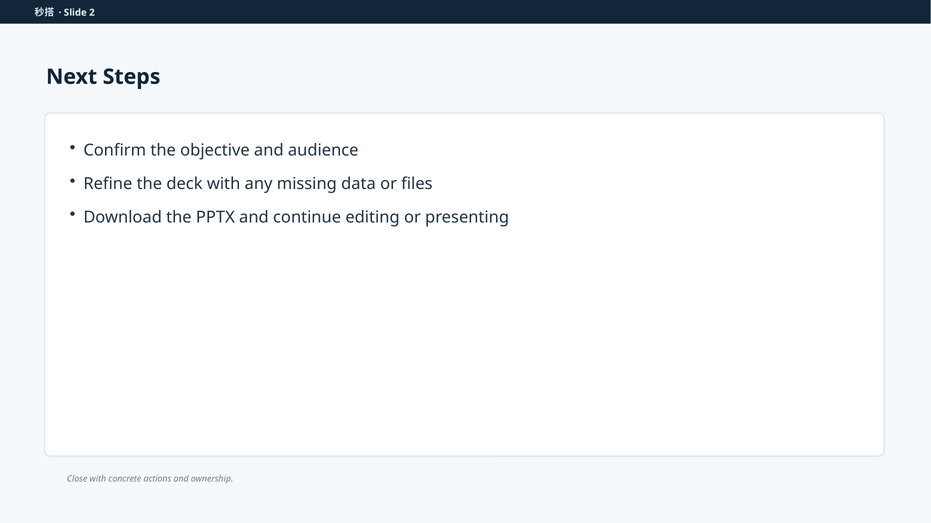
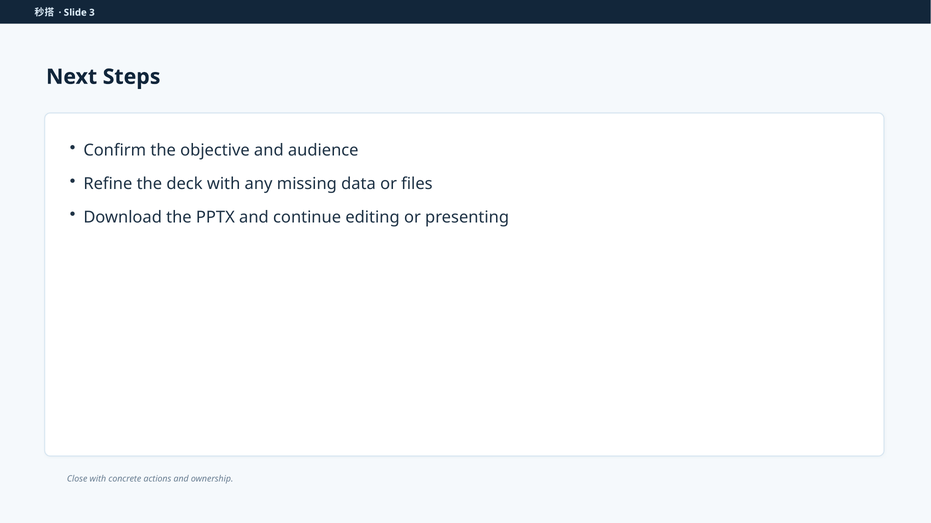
2: 2 -> 3
